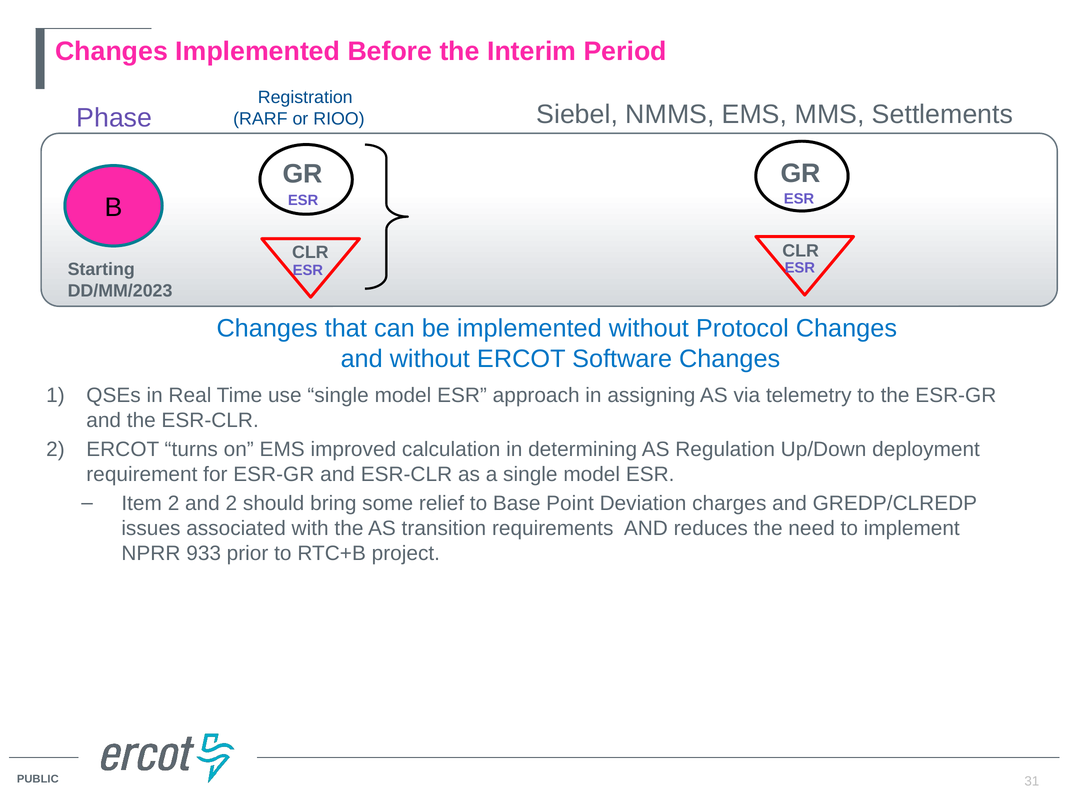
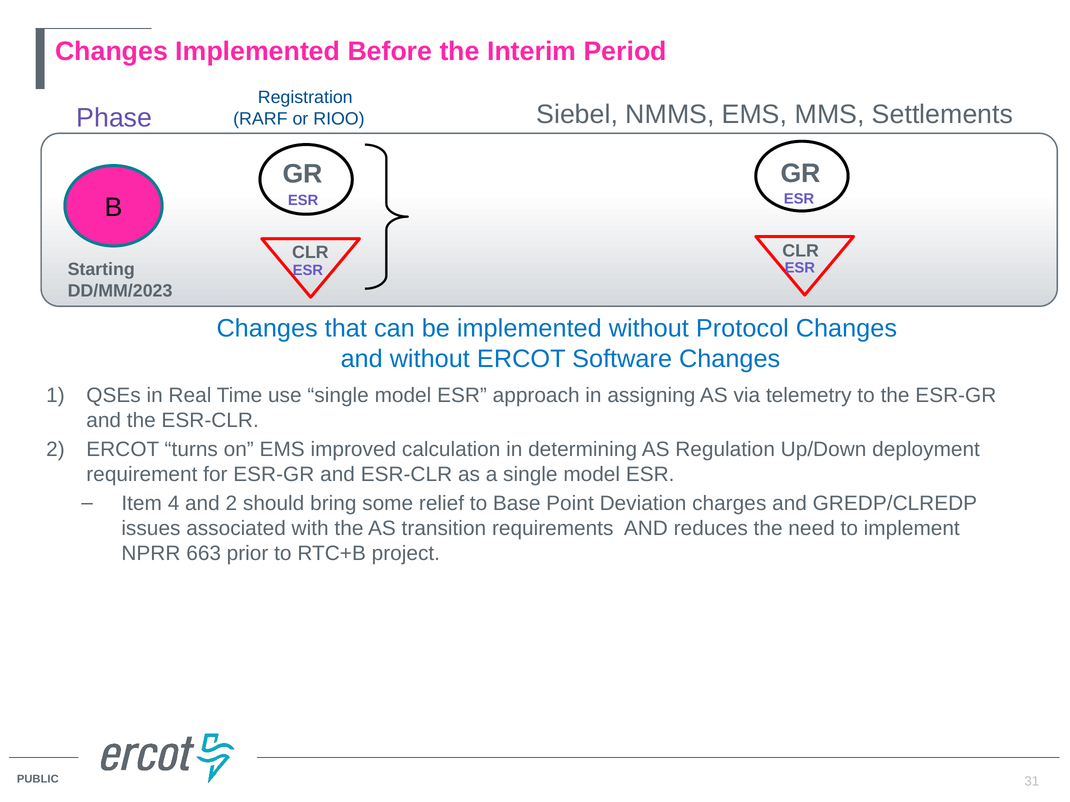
Item 2: 2 -> 4
933: 933 -> 663
